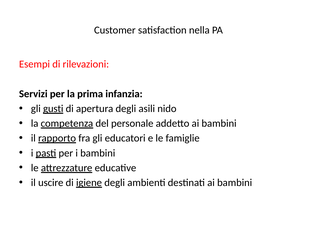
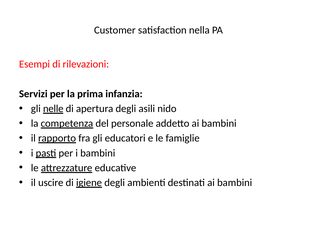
gusti: gusti -> nelle
